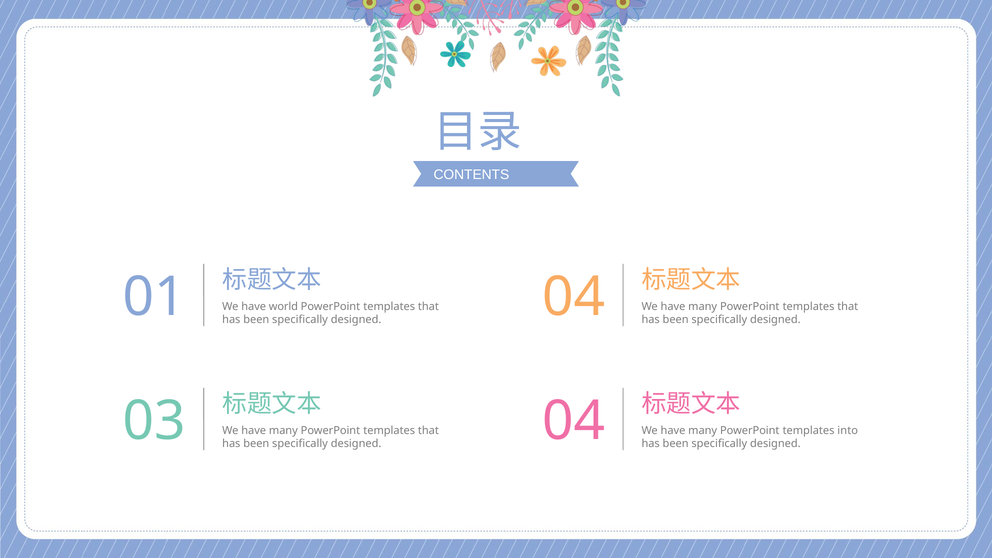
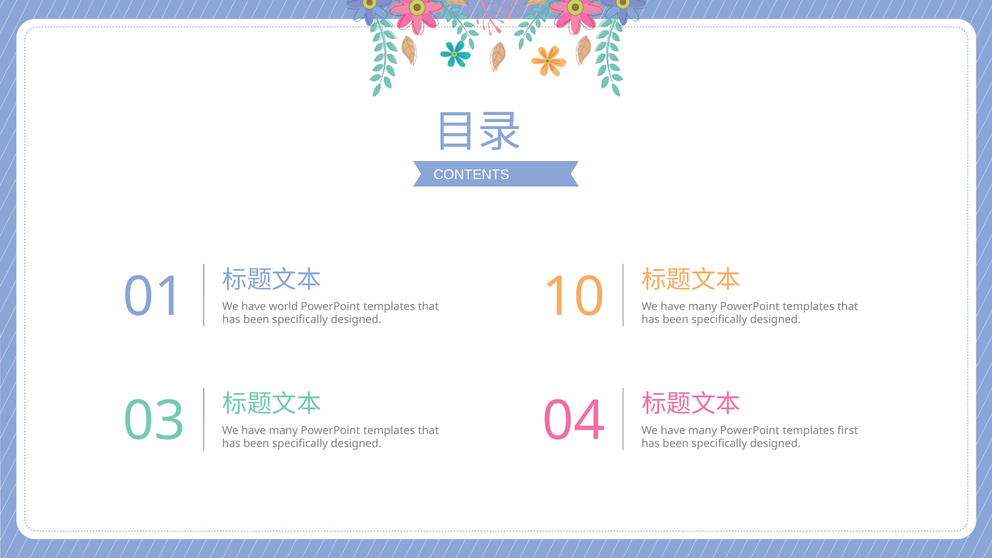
04 at (574, 297): 04 -> 10
into: into -> first
